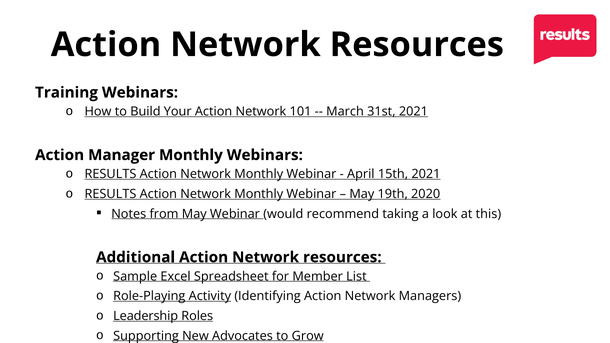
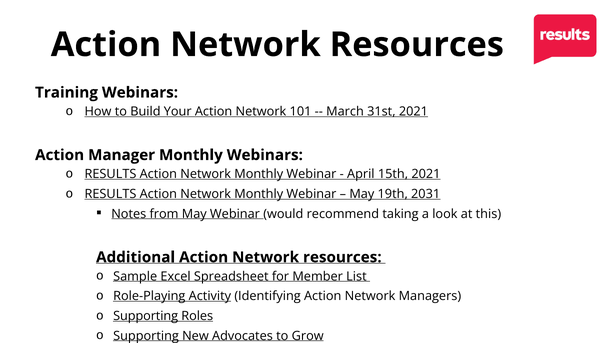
2020: 2020 -> 2031
Leadership at (146, 316): Leadership -> Supporting
